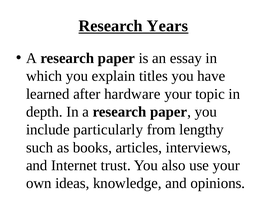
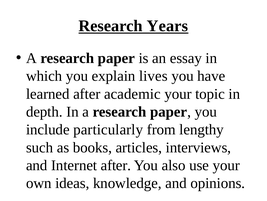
titles: titles -> lives
hardware: hardware -> academic
Internet trust: trust -> after
